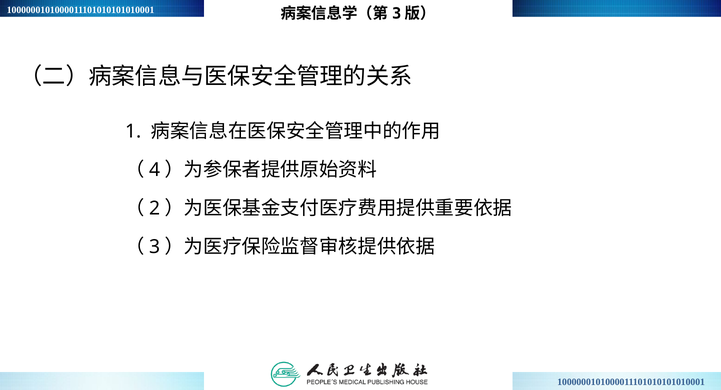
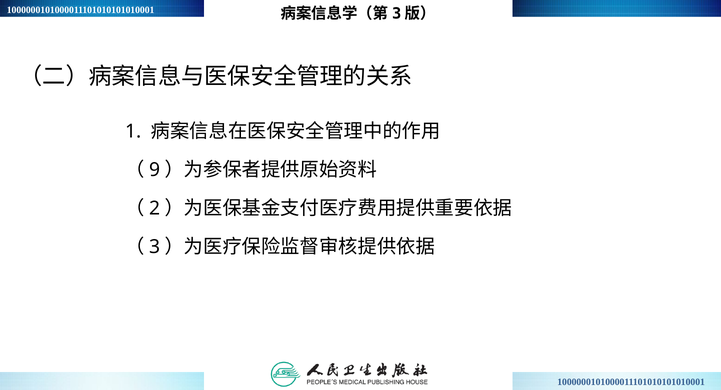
4: 4 -> 9
